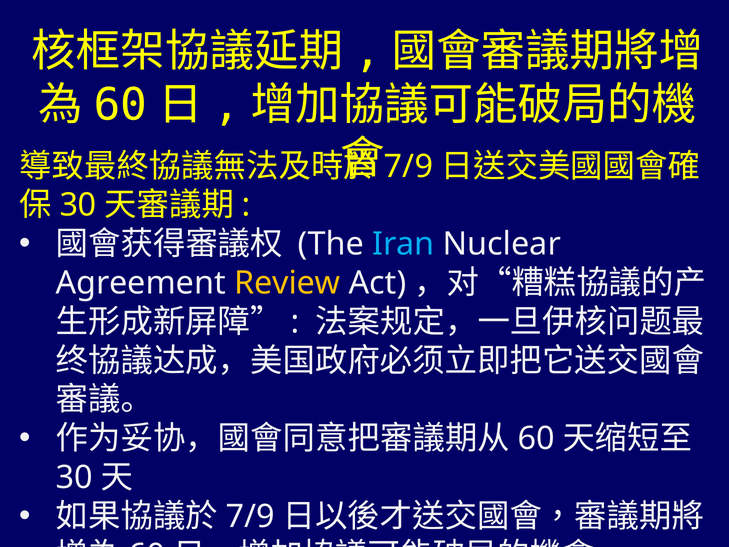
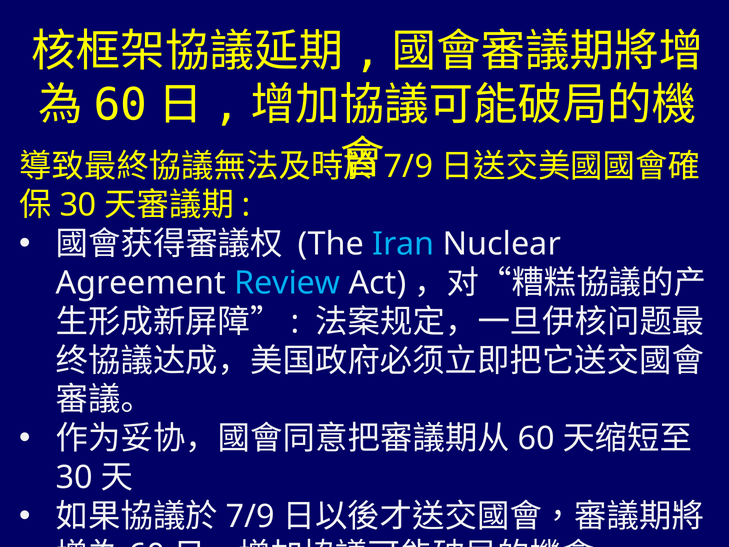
Review colour: yellow -> light blue
